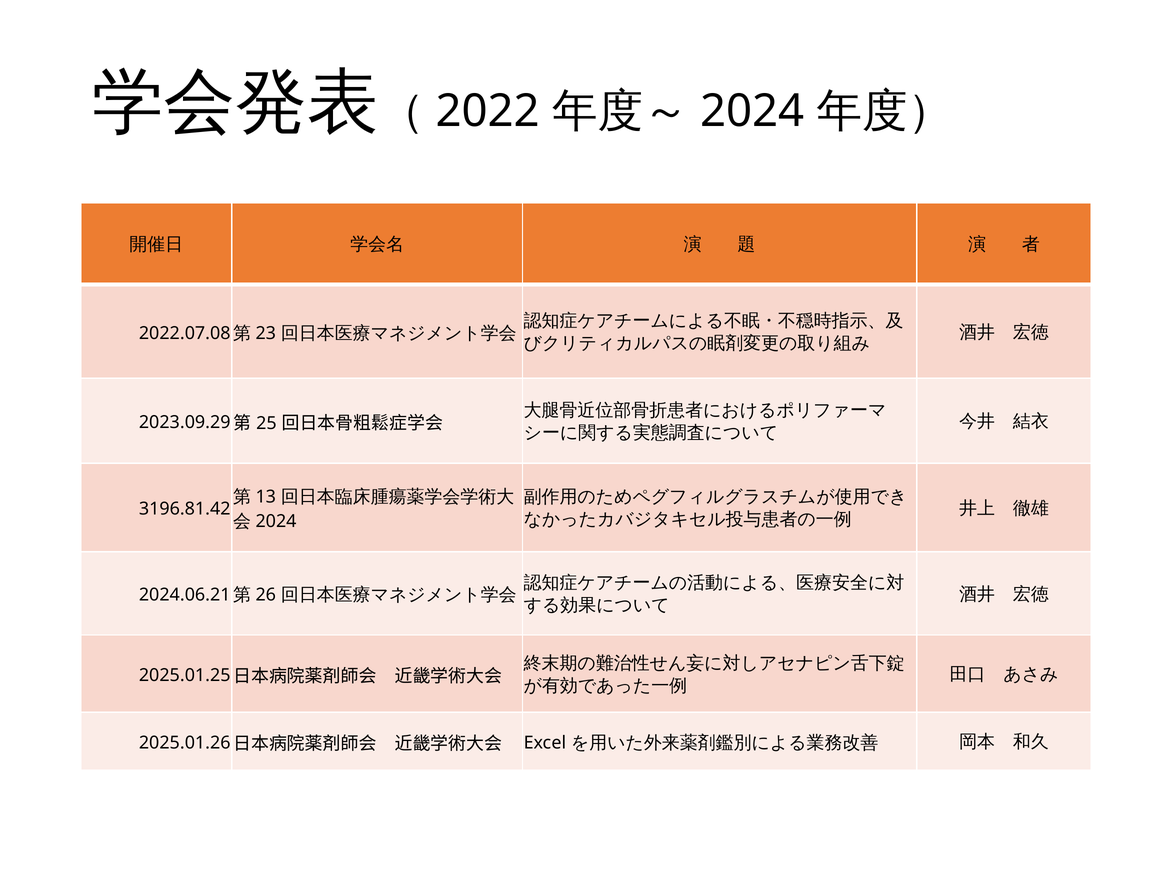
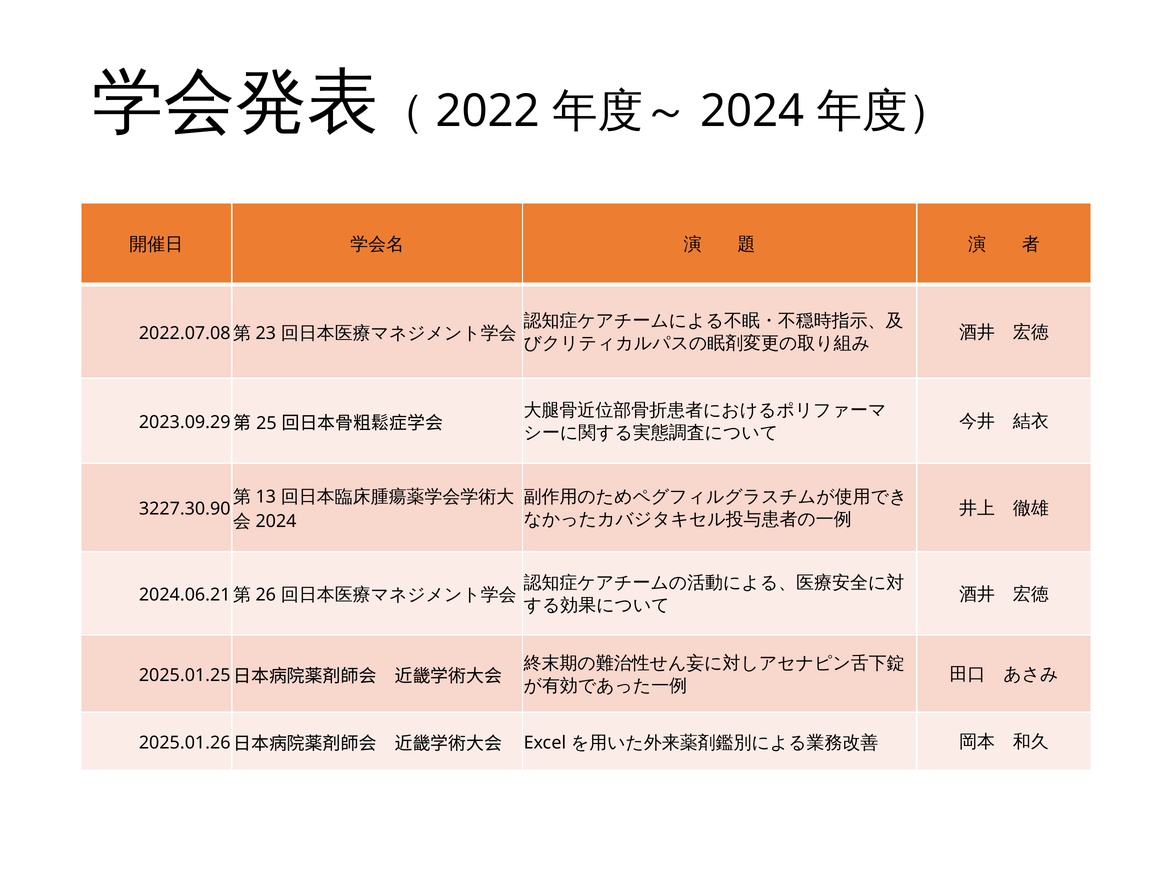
3196.81.42: 3196.81.42 -> 3227.30.90
